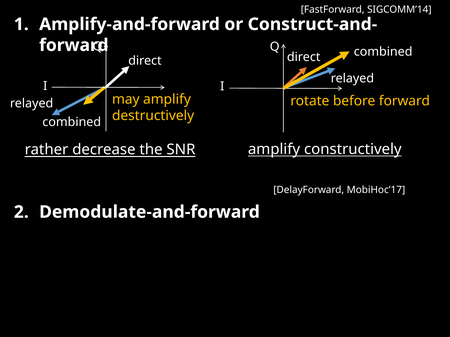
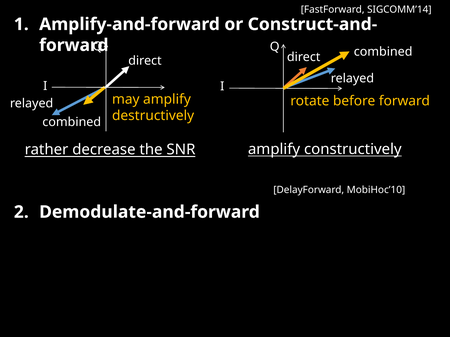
MobiHoc’17: MobiHoc’17 -> MobiHoc’10
